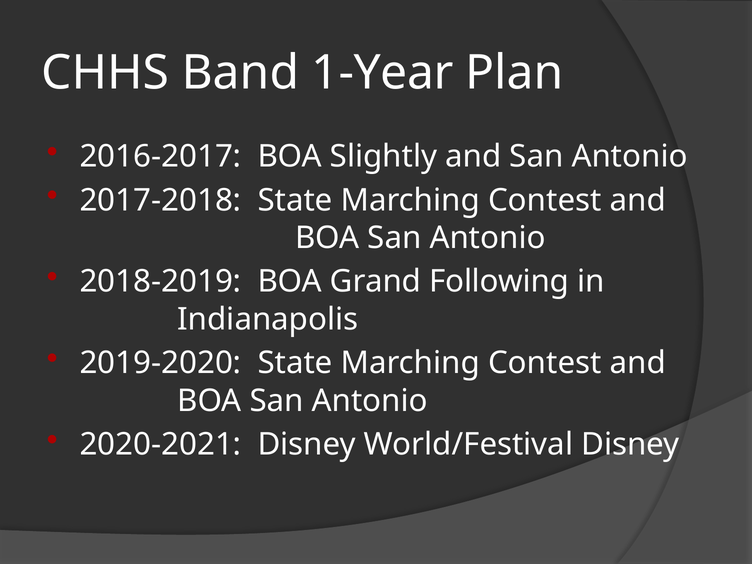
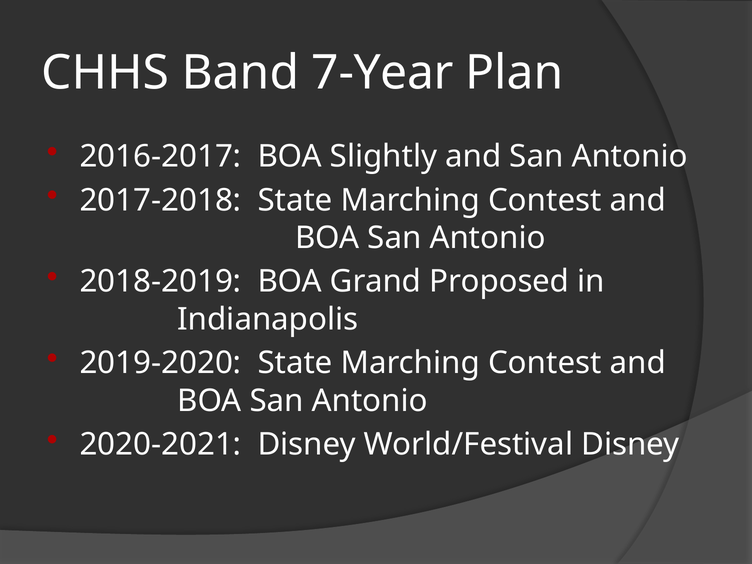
1-Year: 1-Year -> 7-Year
Following: Following -> Proposed
